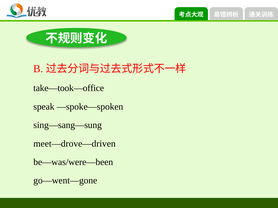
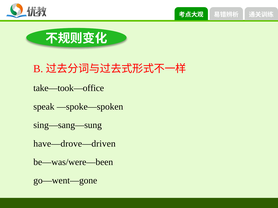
meet—drove—driven: meet—drove—driven -> have—drove—driven
